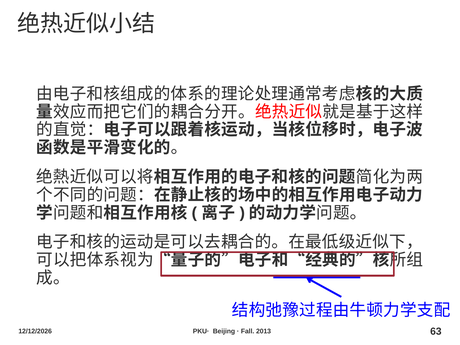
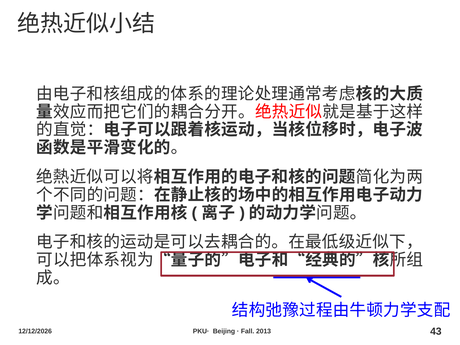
63: 63 -> 43
